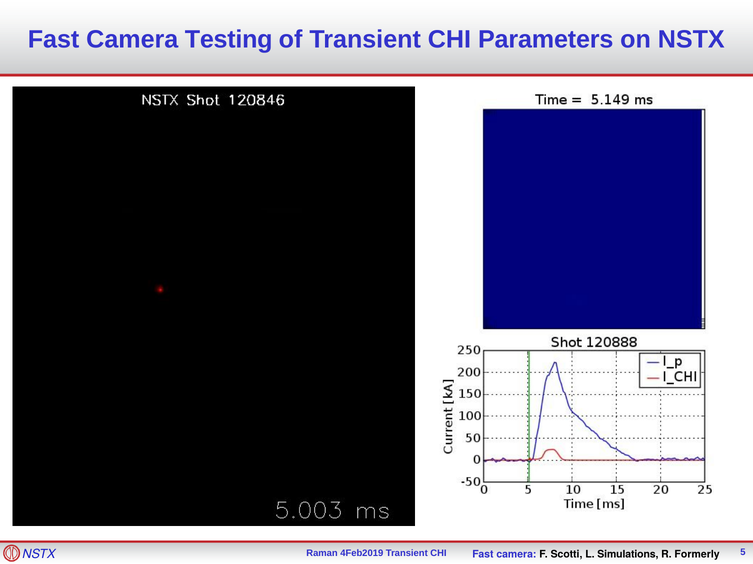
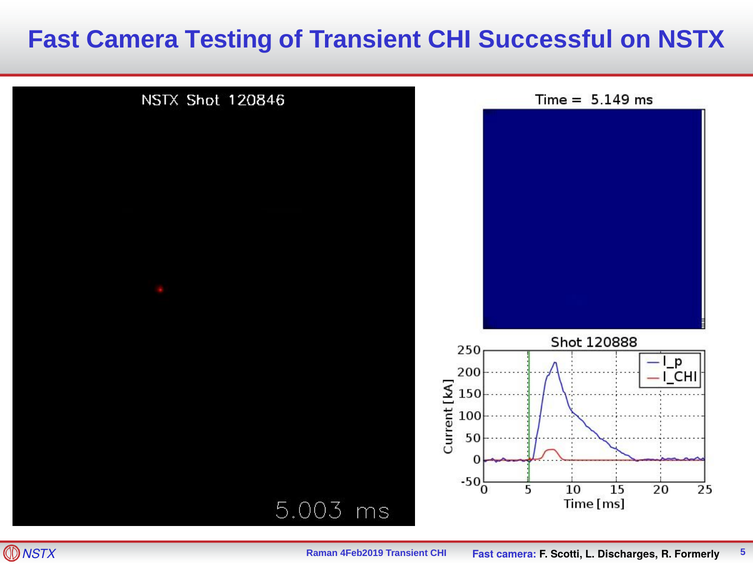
Parameters: Parameters -> Successful
Simulations: Simulations -> Discharges
